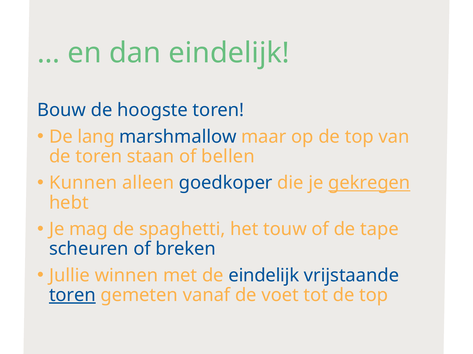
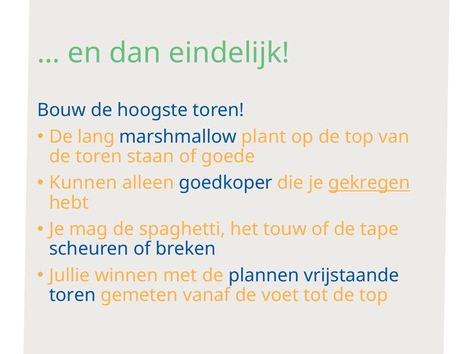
maar: maar -> plant
bellen: bellen -> goede
de eindelijk: eindelijk -> plannen
toren at (72, 296) underline: present -> none
